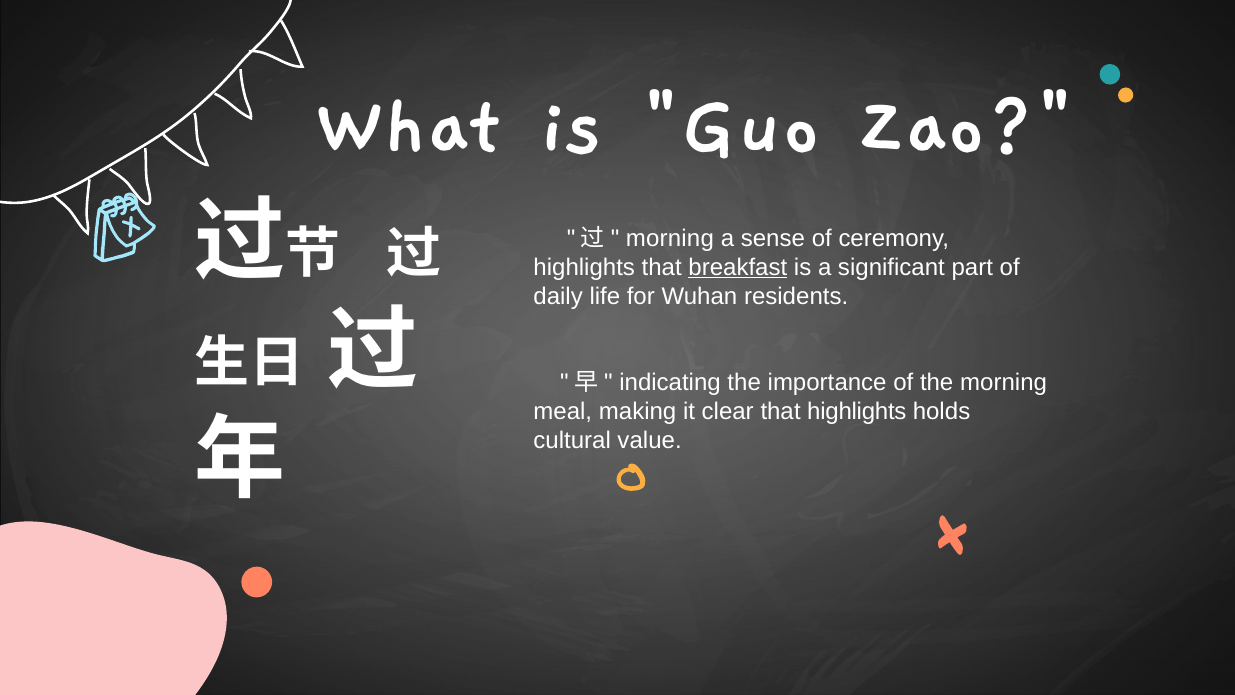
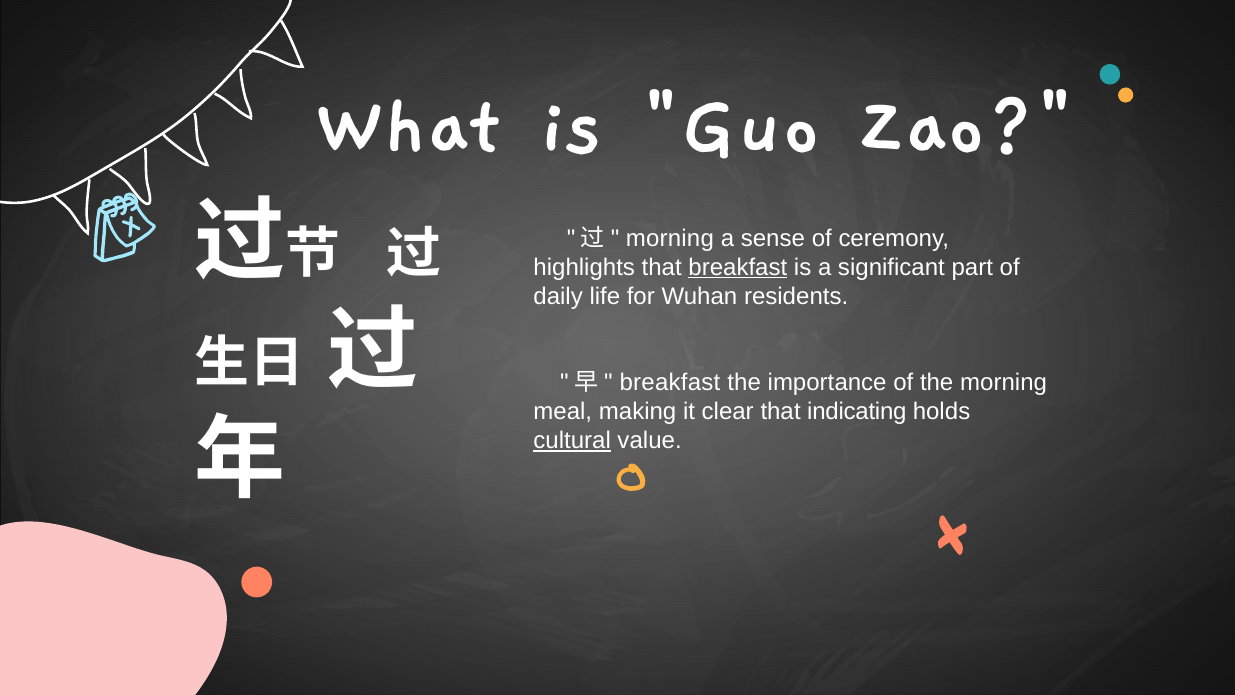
indicating at (670, 383): indicating -> breakfast
that highlights: highlights -> indicating
cultural underline: none -> present
